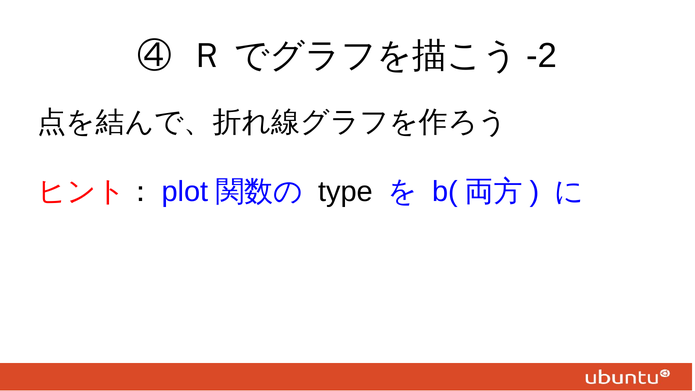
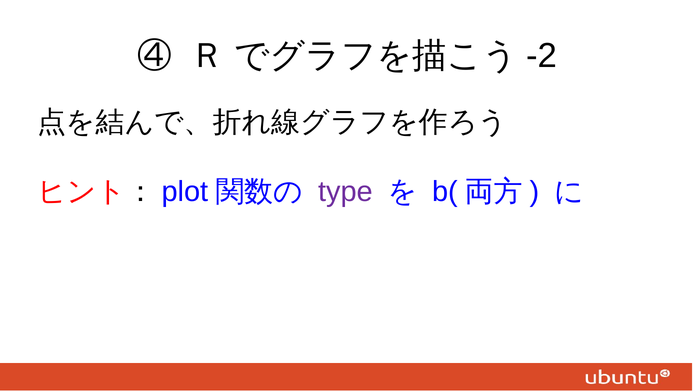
type colour: black -> purple
